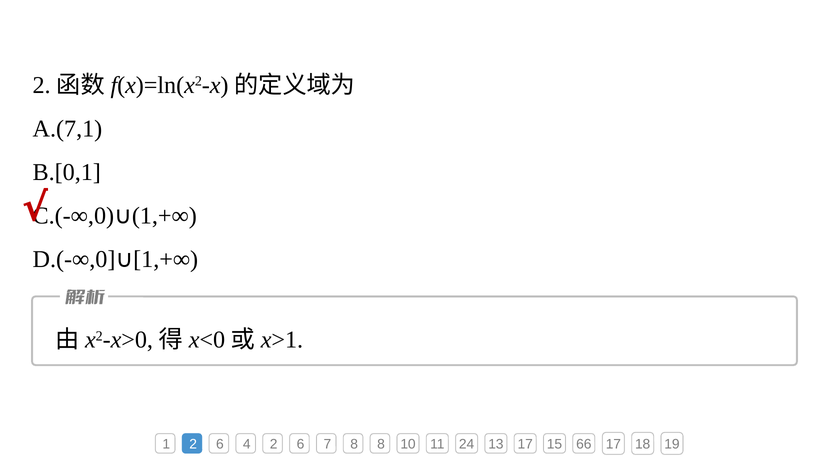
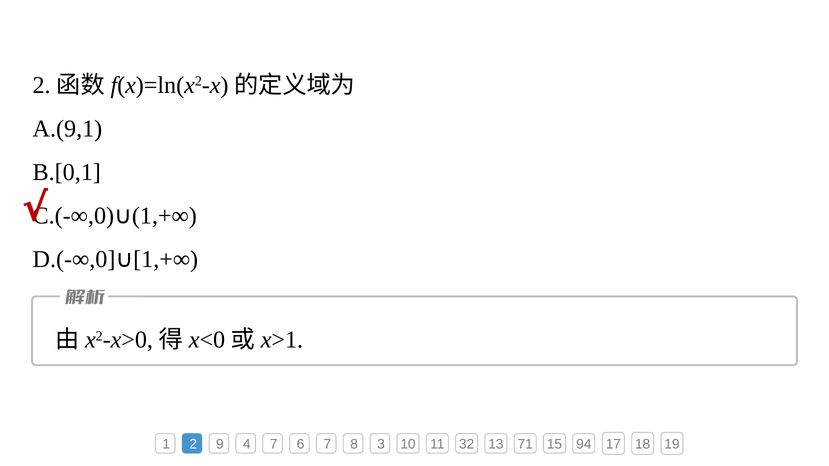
A.(7,1: A.(7,1 -> A.(9,1
1 2 6: 6 -> 9
4 2: 2 -> 7
8 8: 8 -> 3
24: 24 -> 32
13 17: 17 -> 71
66: 66 -> 94
